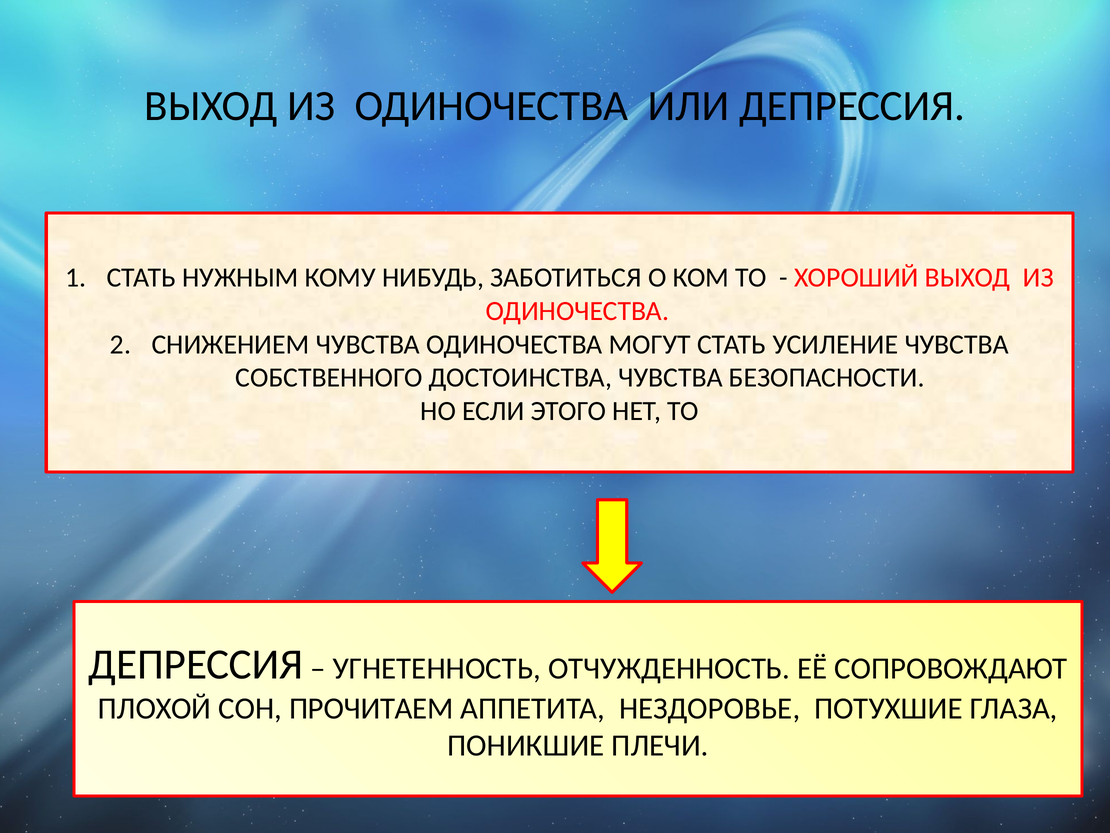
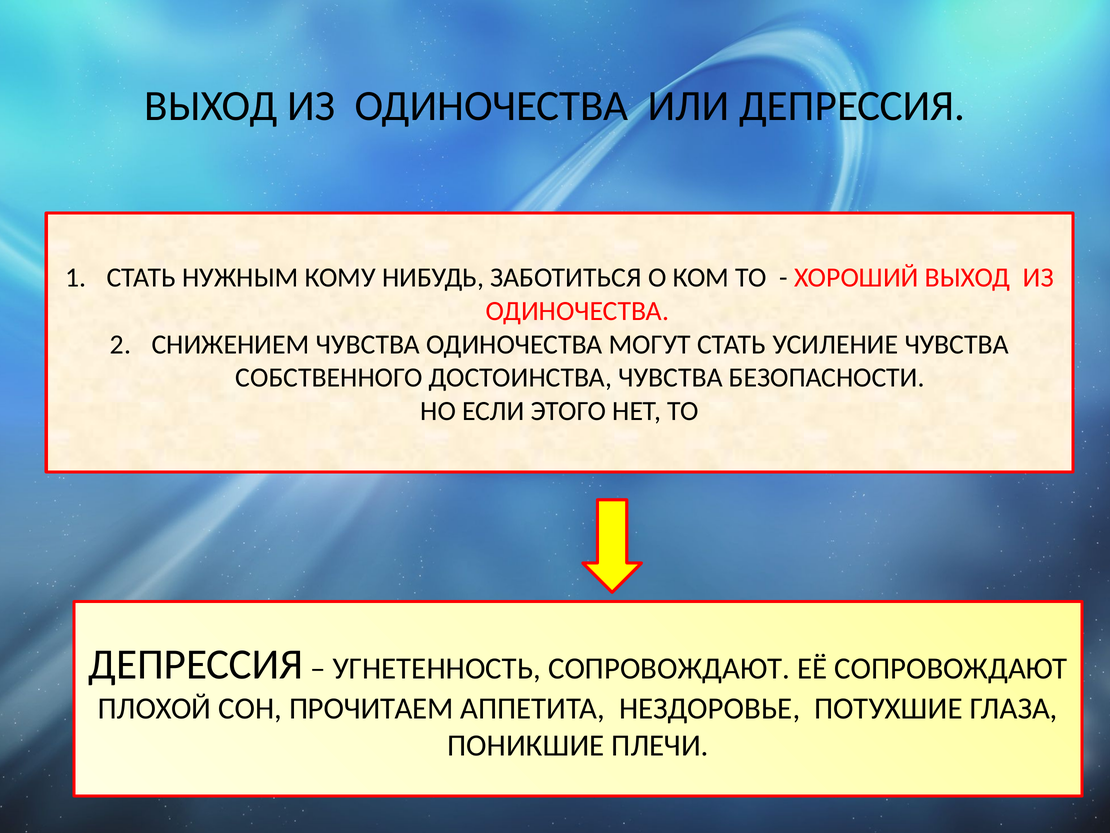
УГНЕТЕННОСТЬ ОТЧУЖДЕННОСТЬ: ОТЧУЖДЕННОСТЬ -> СОПРОВОЖДАЮТ
